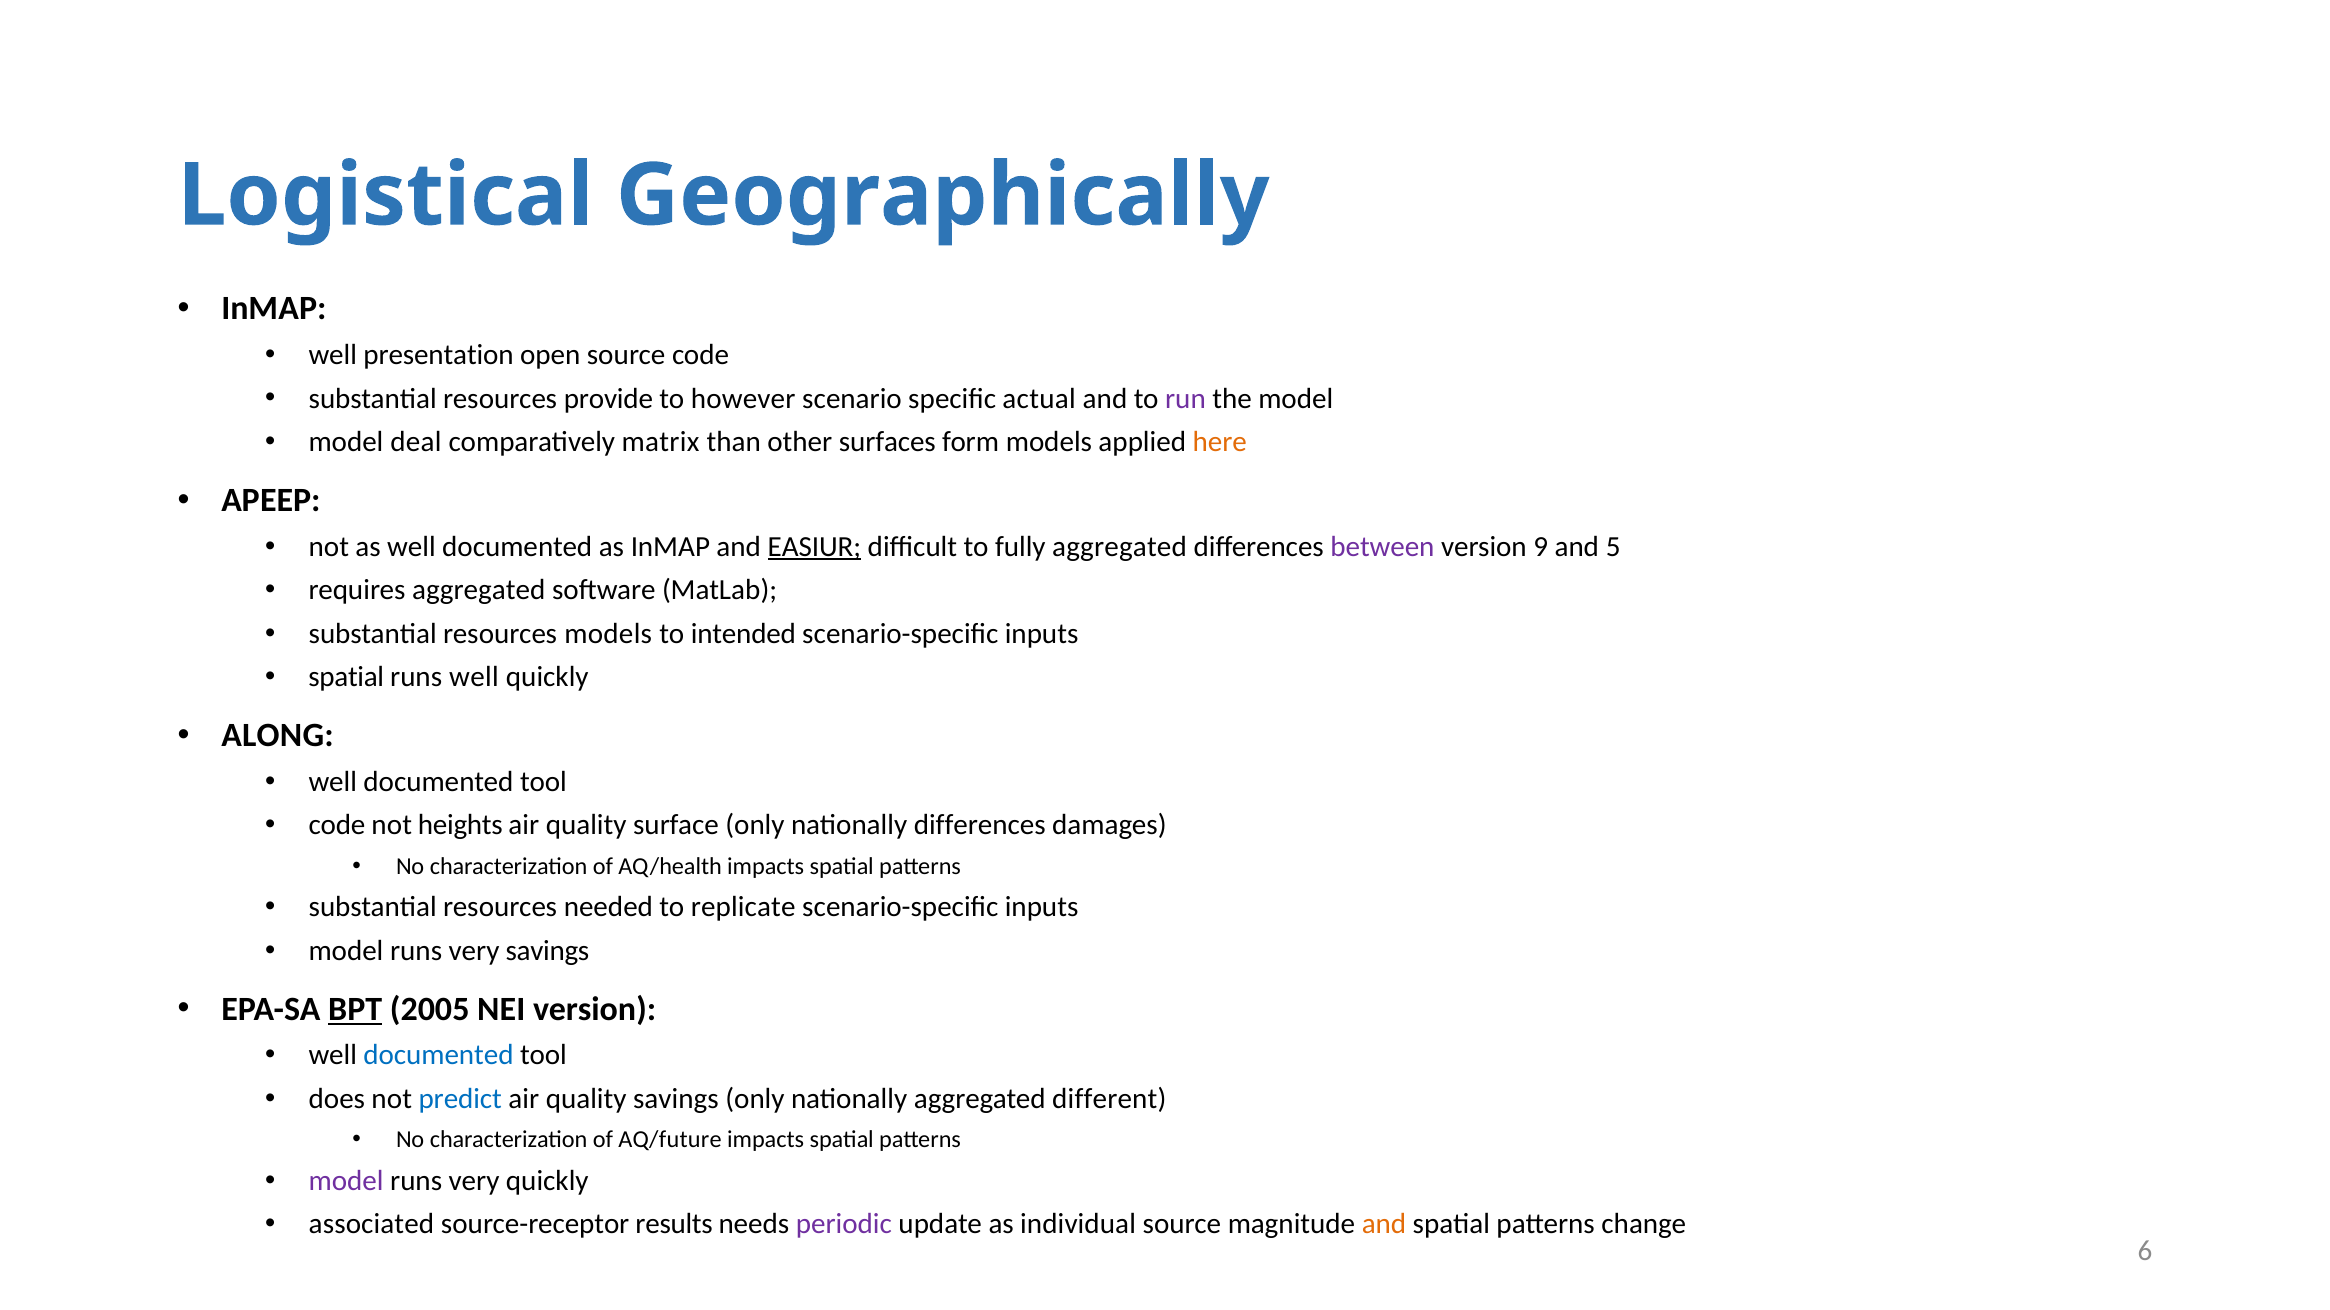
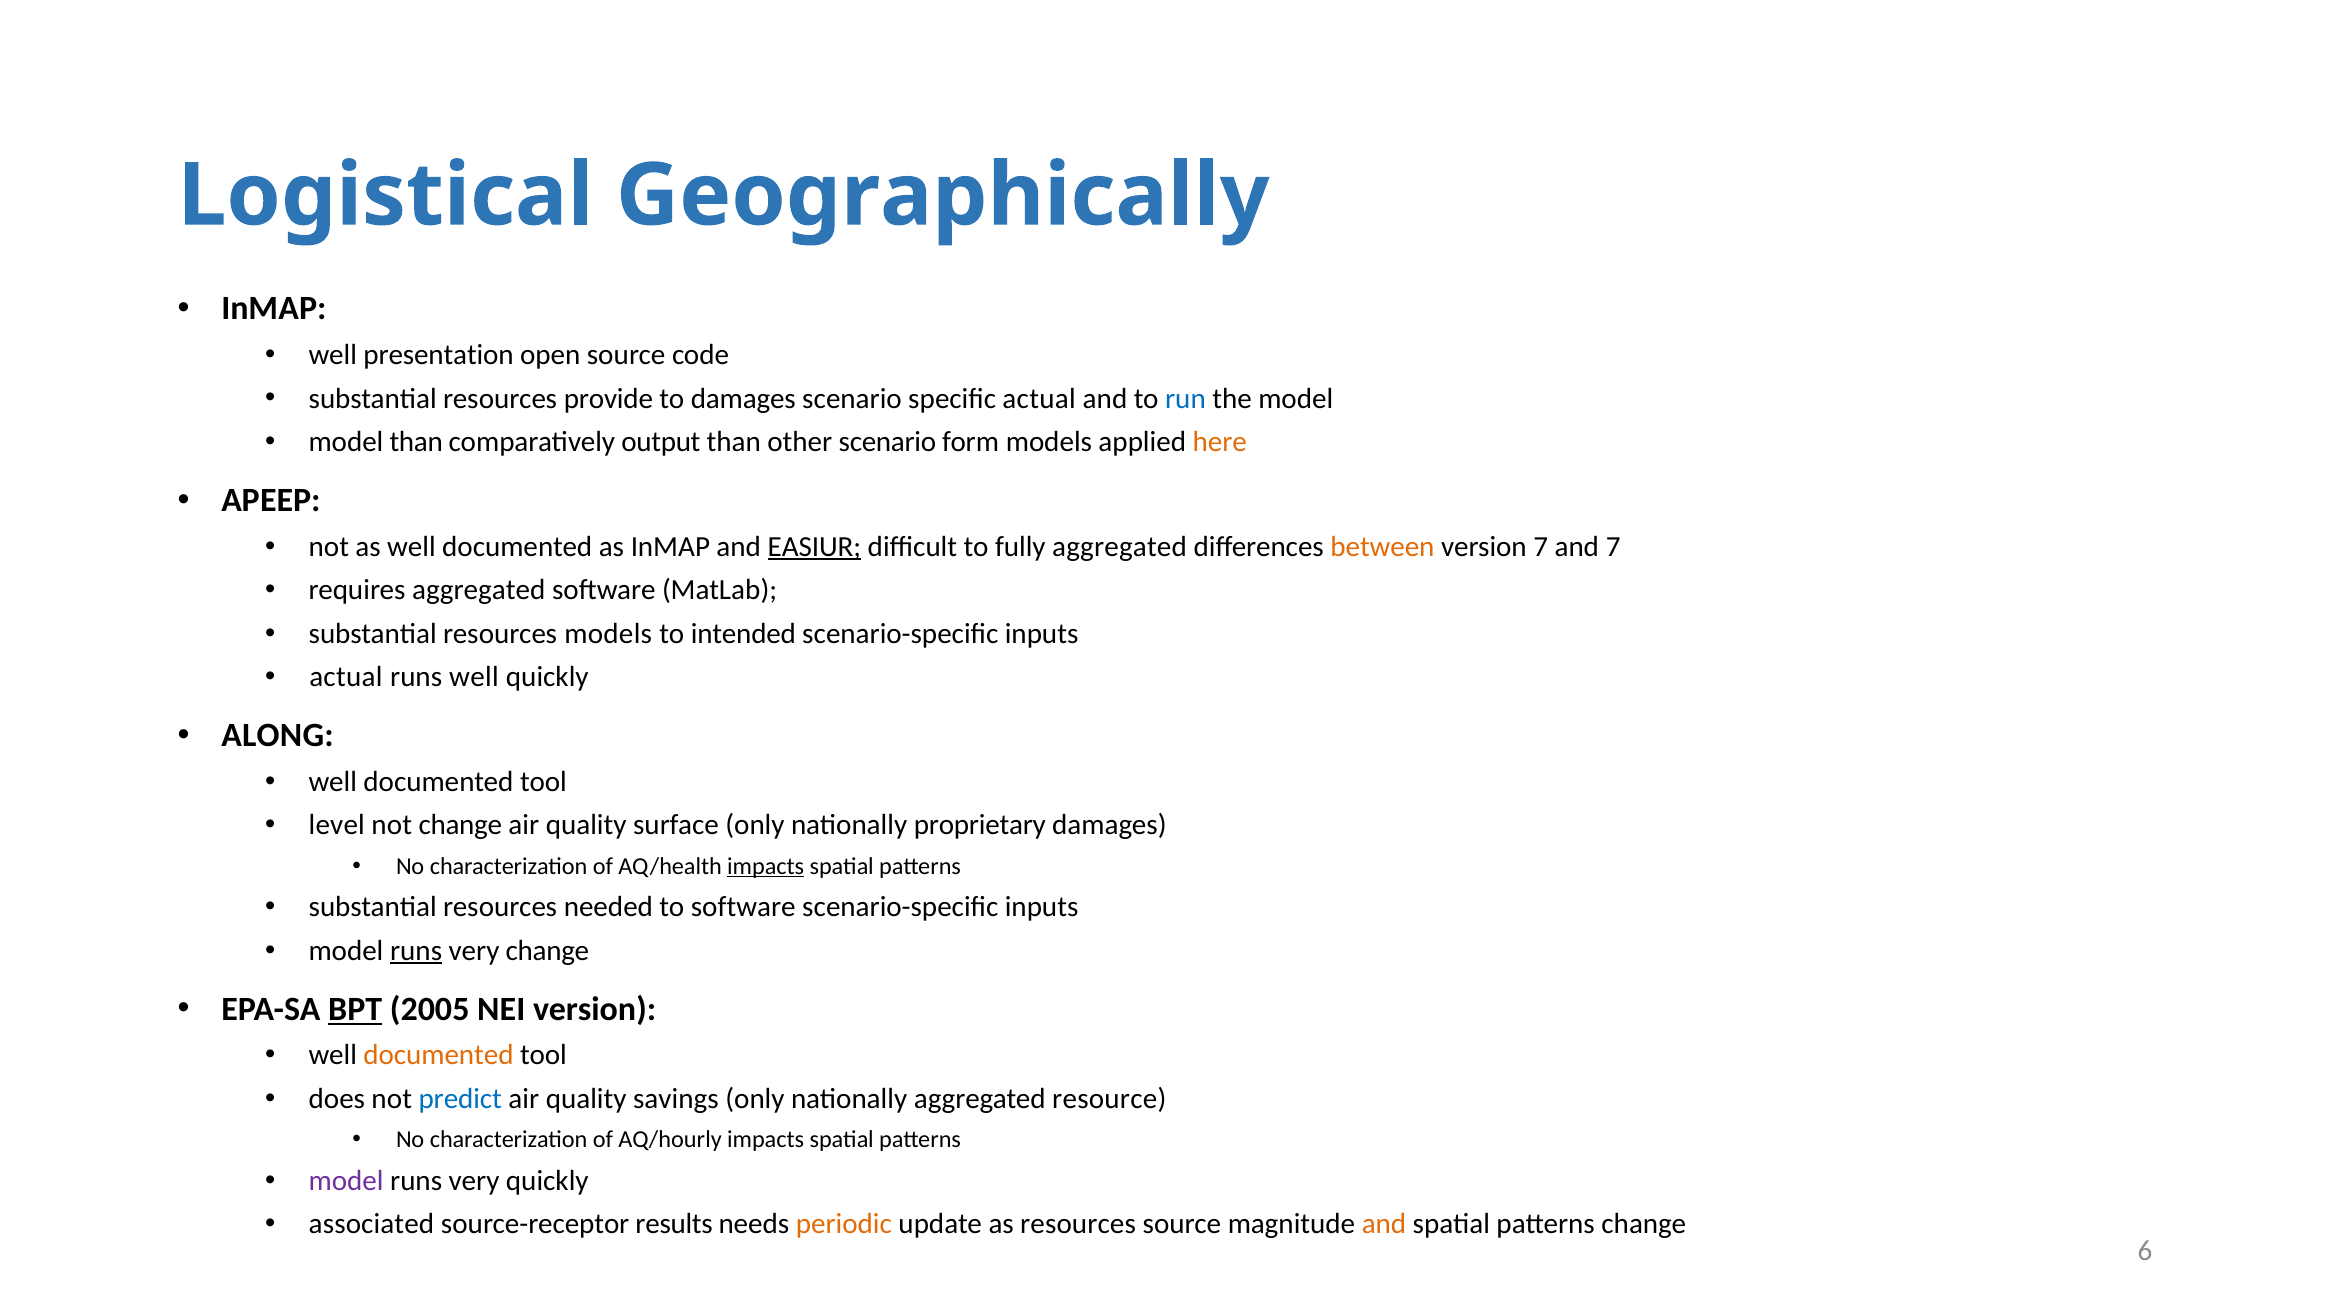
to however: however -> damages
run colour: purple -> blue
model deal: deal -> than
matrix: matrix -> output
other surfaces: surfaces -> scenario
between colour: purple -> orange
version 9: 9 -> 7
and 5: 5 -> 7
spatial at (346, 677): spatial -> actual
code at (337, 826): code -> level
not heights: heights -> change
nationally differences: differences -> proprietary
impacts at (766, 867) underline: none -> present
to replicate: replicate -> software
runs at (416, 951) underline: none -> present
very savings: savings -> change
documented at (438, 1056) colour: blue -> orange
different: different -> resource
AQ/future: AQ/future -> AQ/hourly
periodic colour: purple -> orange
as individual: individual -> resources
